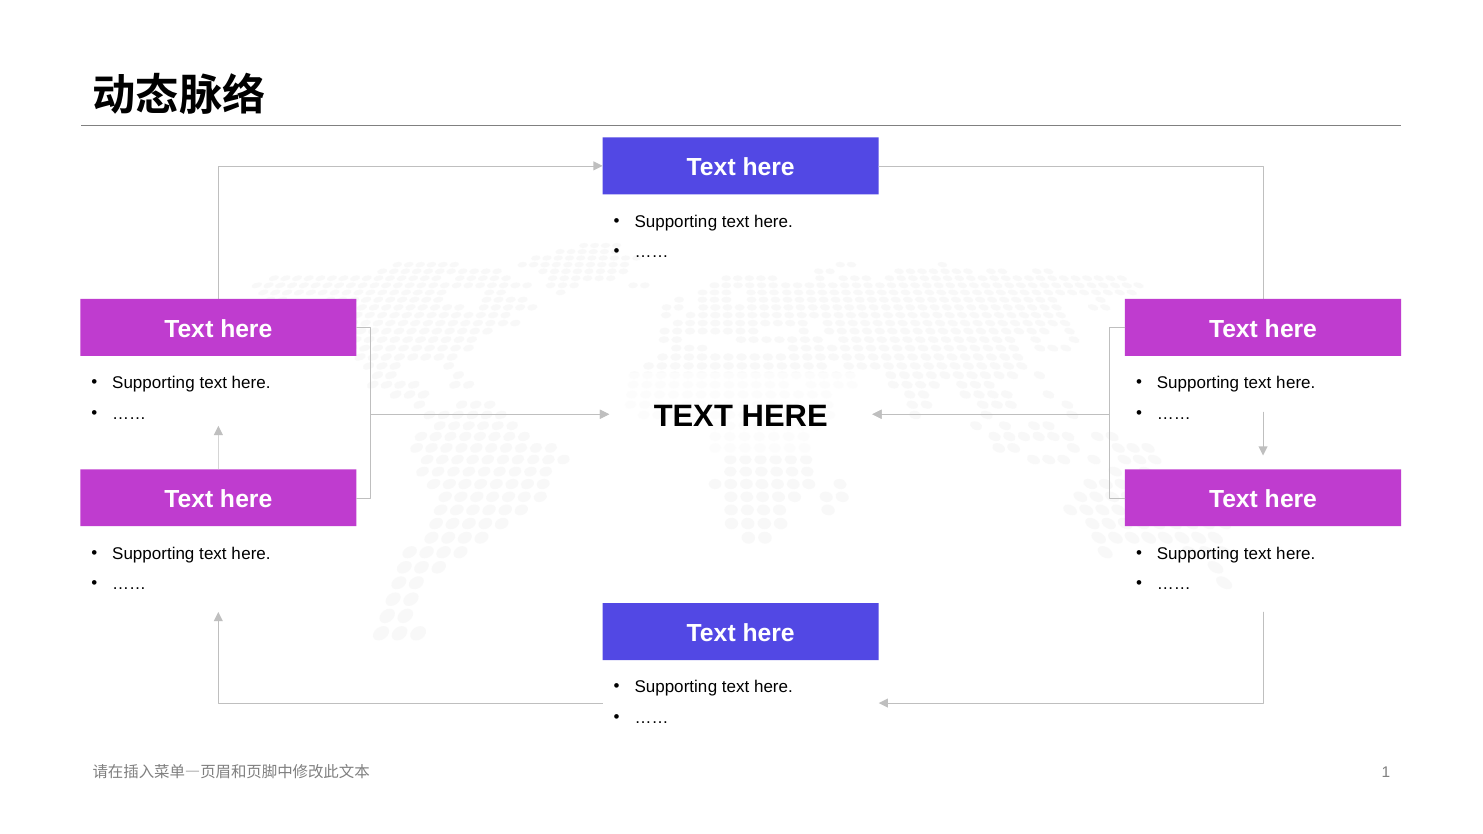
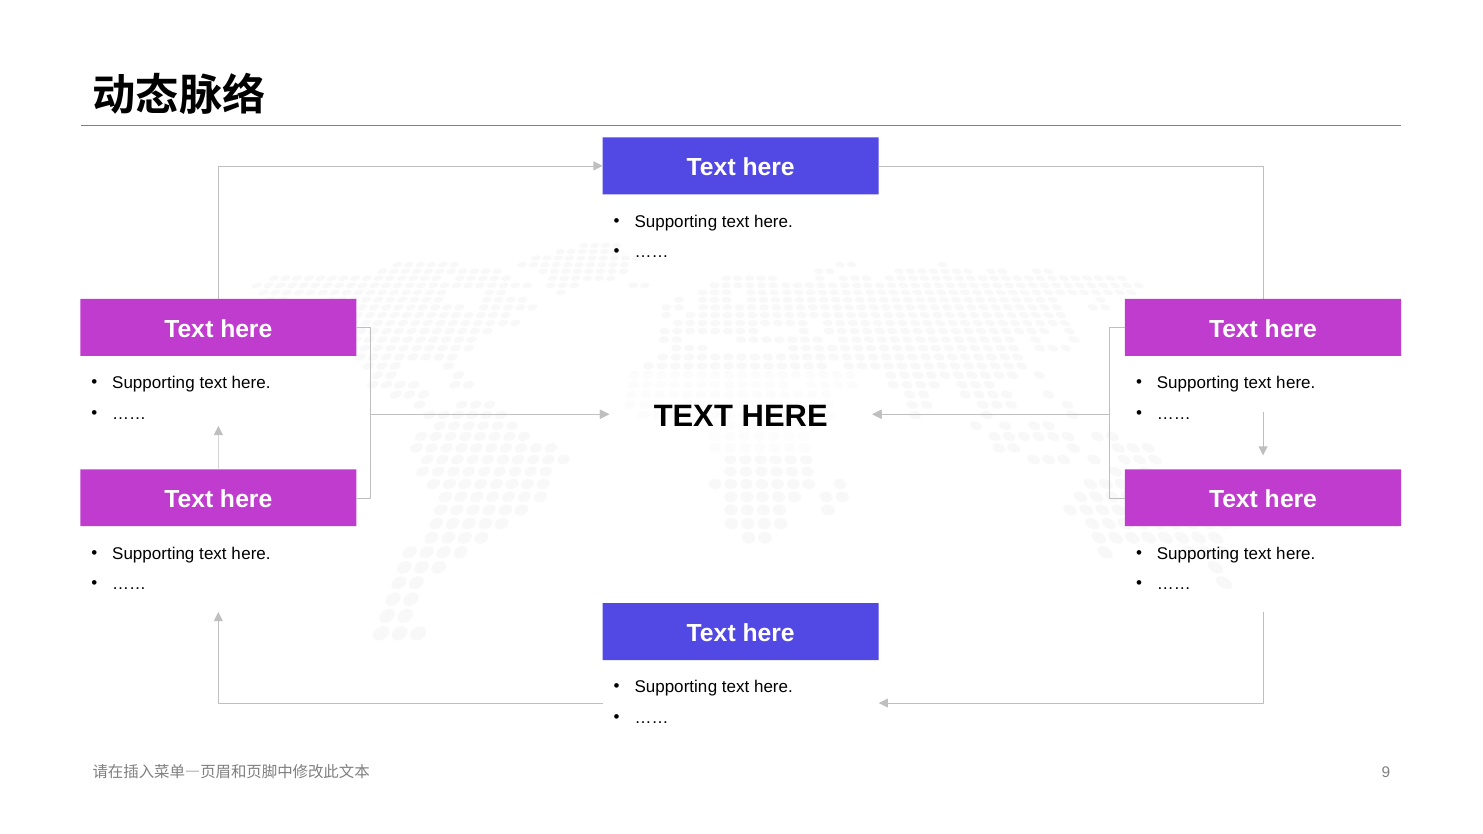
1: 1 -> 9
